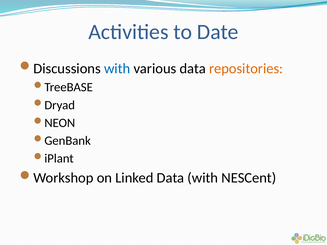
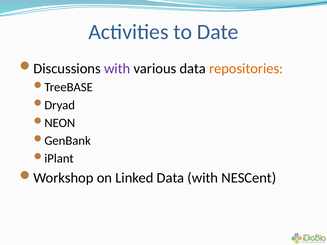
with at (117, 69) colour: blue -> purple
